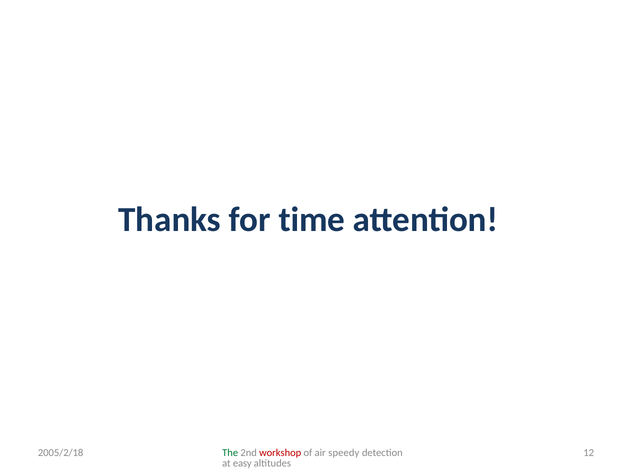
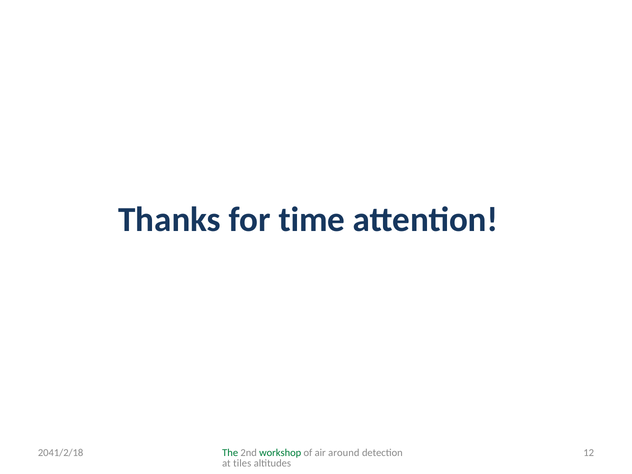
workshop colour: red -> green
speedy: speedy -> around
2005/2/18: 2005/2/18 -> 2041/2/18
easy: easy -> tiles
